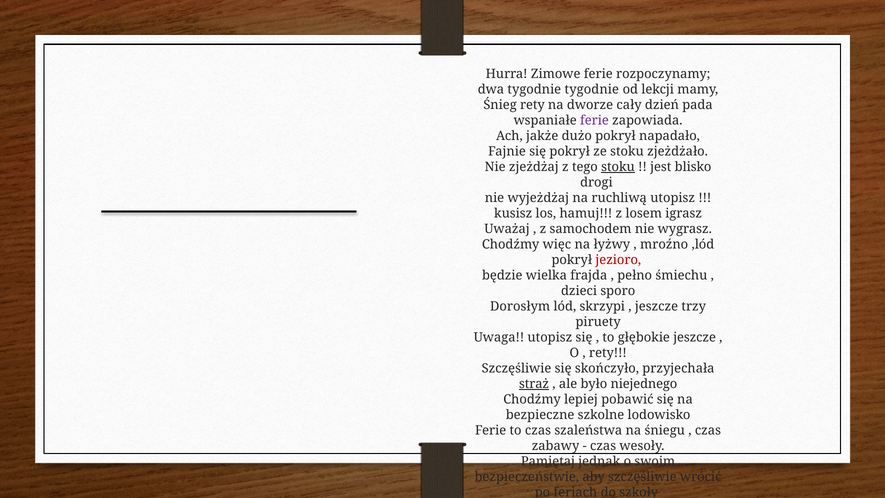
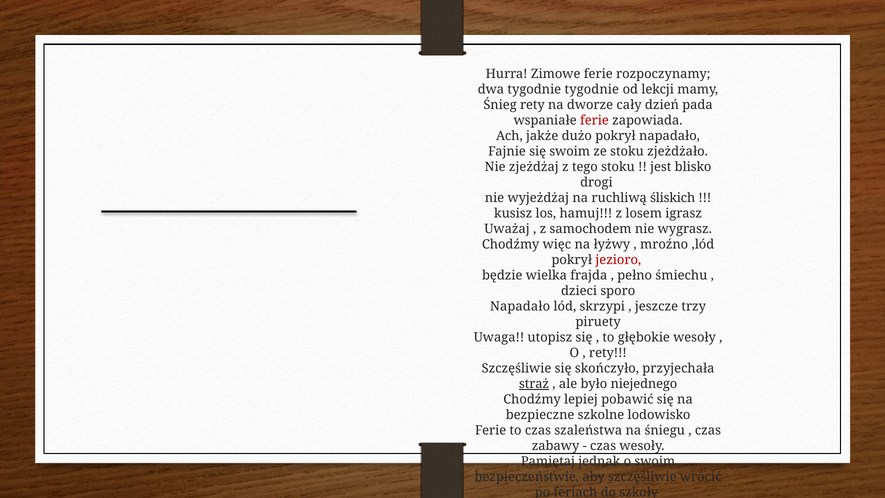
ferie at (594, 120) colour: purple -> red
się pokrył: pokrył -> swoim
stoku at (618, 167) underline: present -> none
ruchliwą utopisz: utopisz -> śliskich
Dorosłym at (520, 306): Dorosłym -> Napadało
głębokie jeszcze: jeszcze -> wesoły
